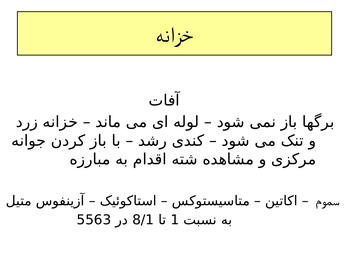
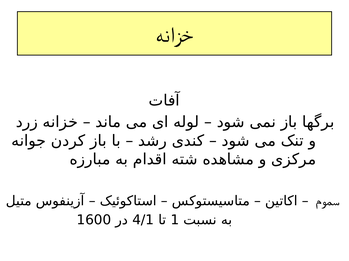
5563: 5563 -> 1600
8/1: 8/1 -> 4/1
